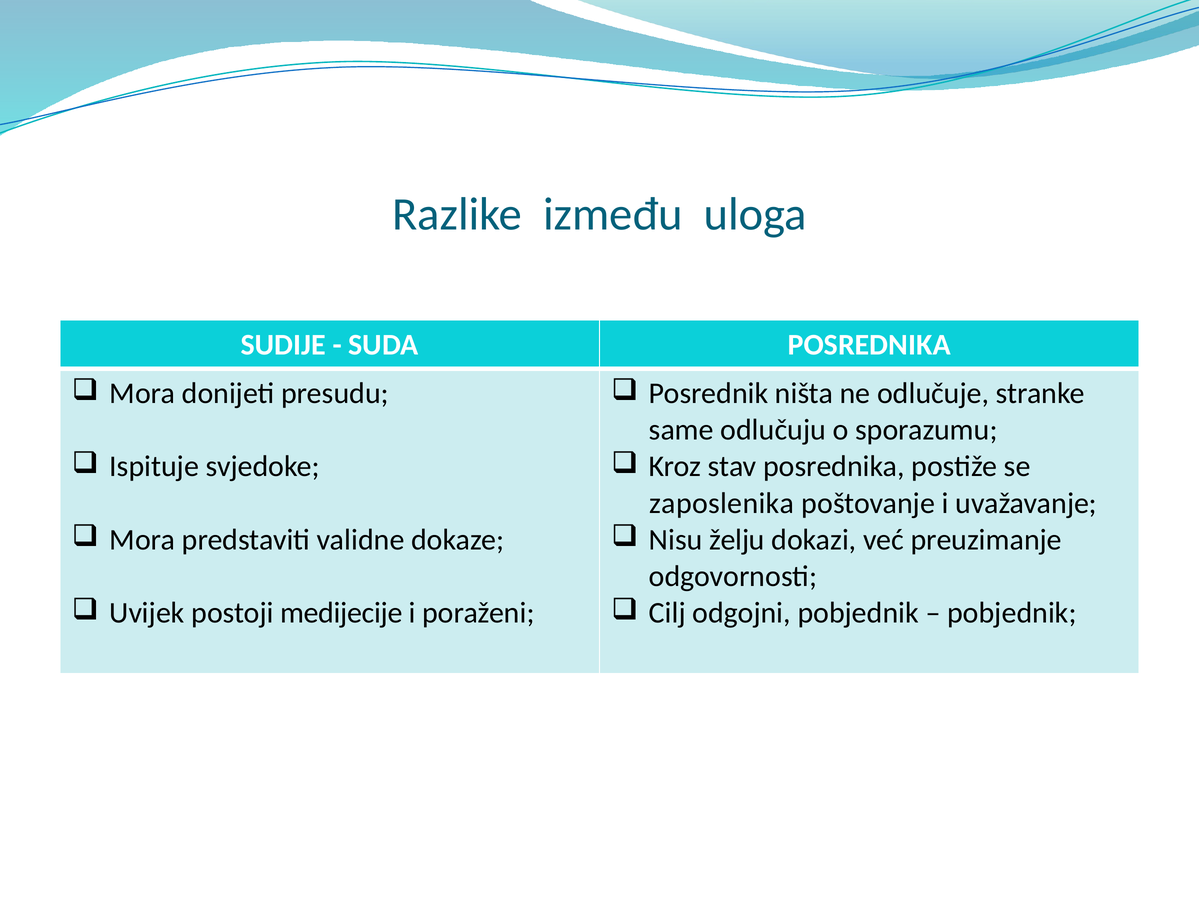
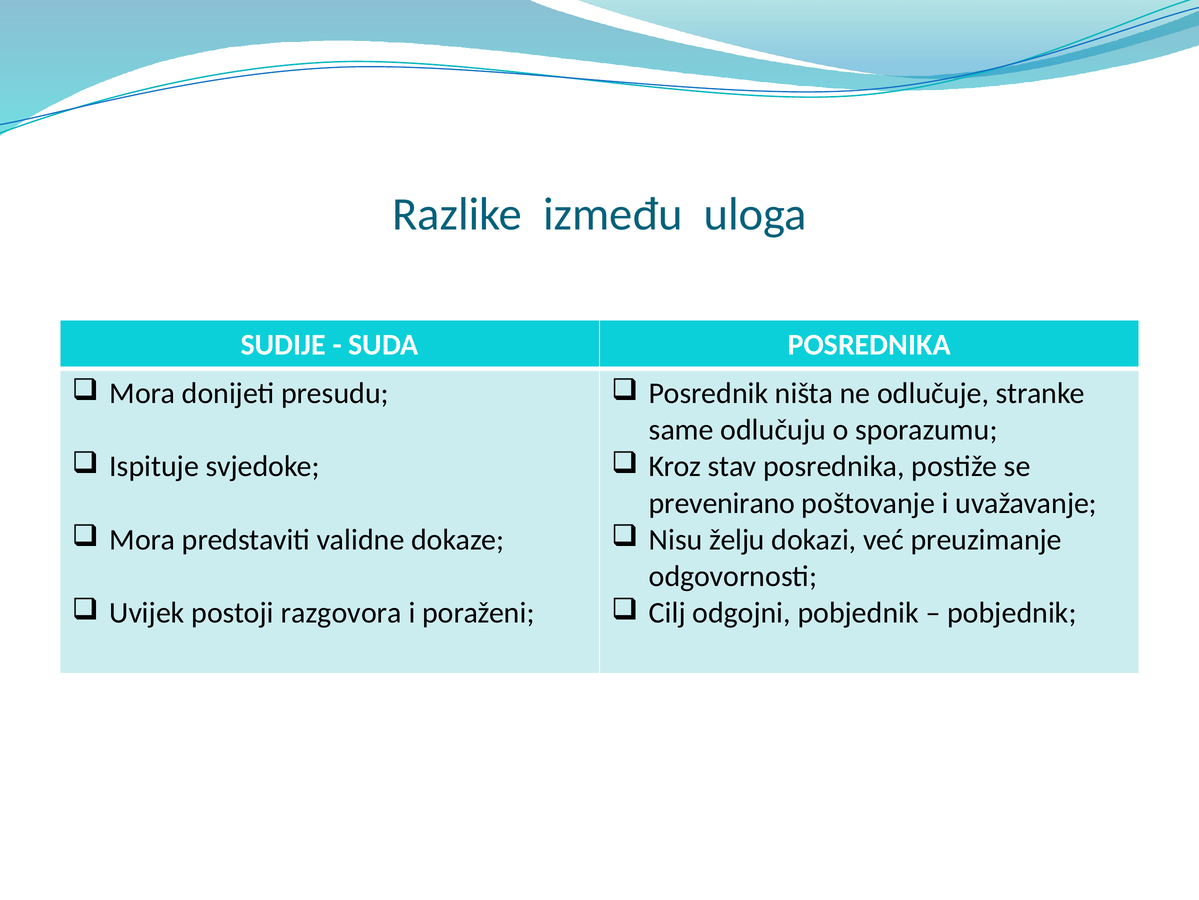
zaposlenika: zaposlenika -> prevenirano
medijecije: medijecije -> razgovora
